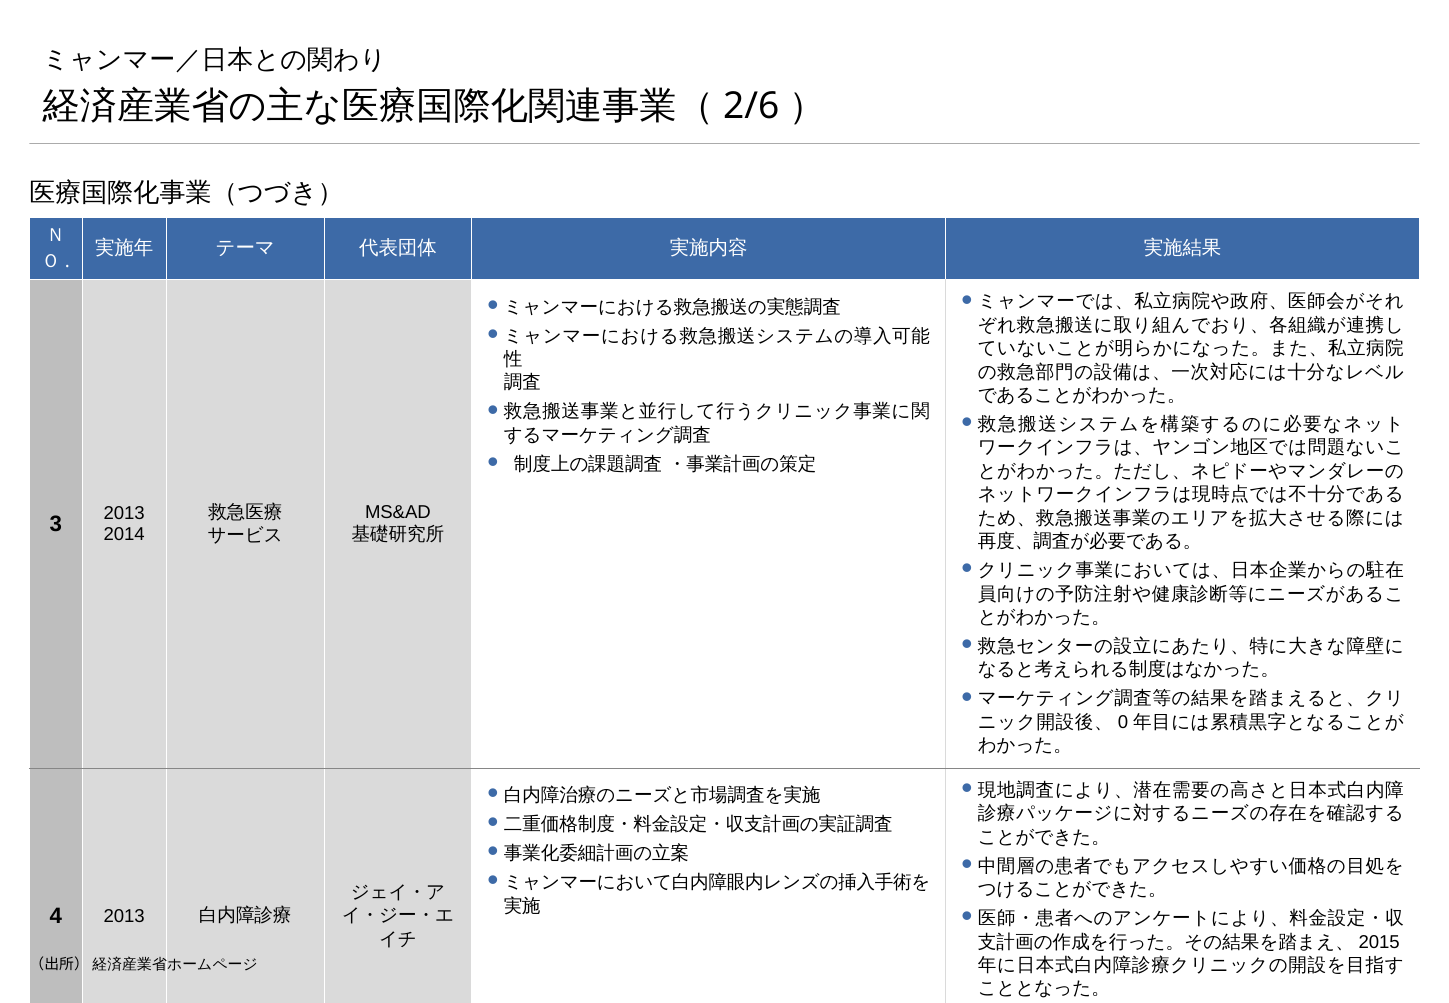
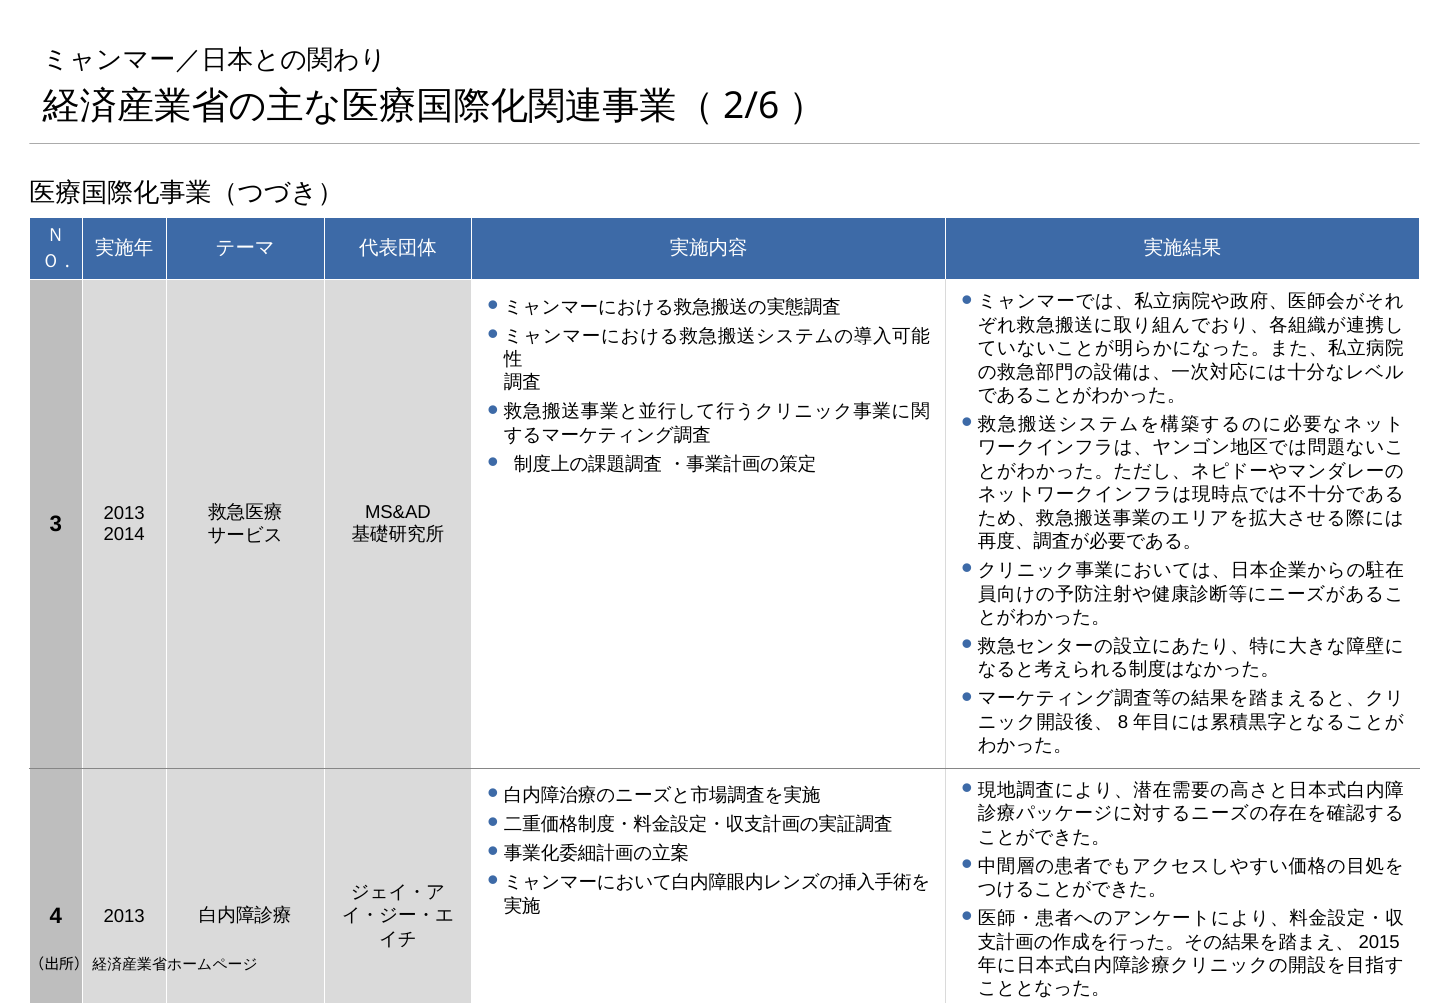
0: 0 -> 8
